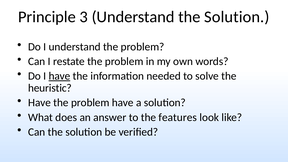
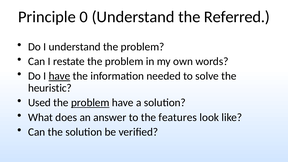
3: 3 -> 0
Understand the Solution: Solution -> Referred
Have at (39, 103): Have -> Used
problem at (90, 103) underline: none -> present
